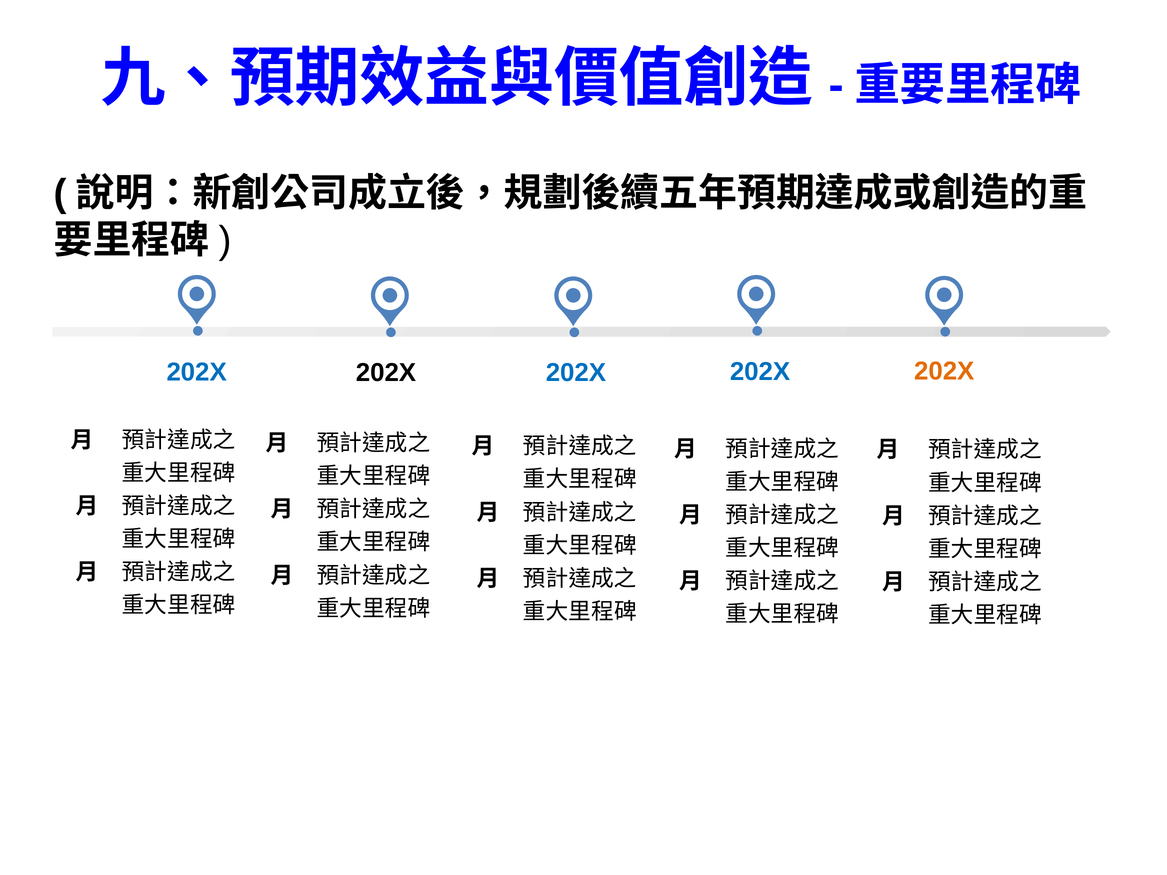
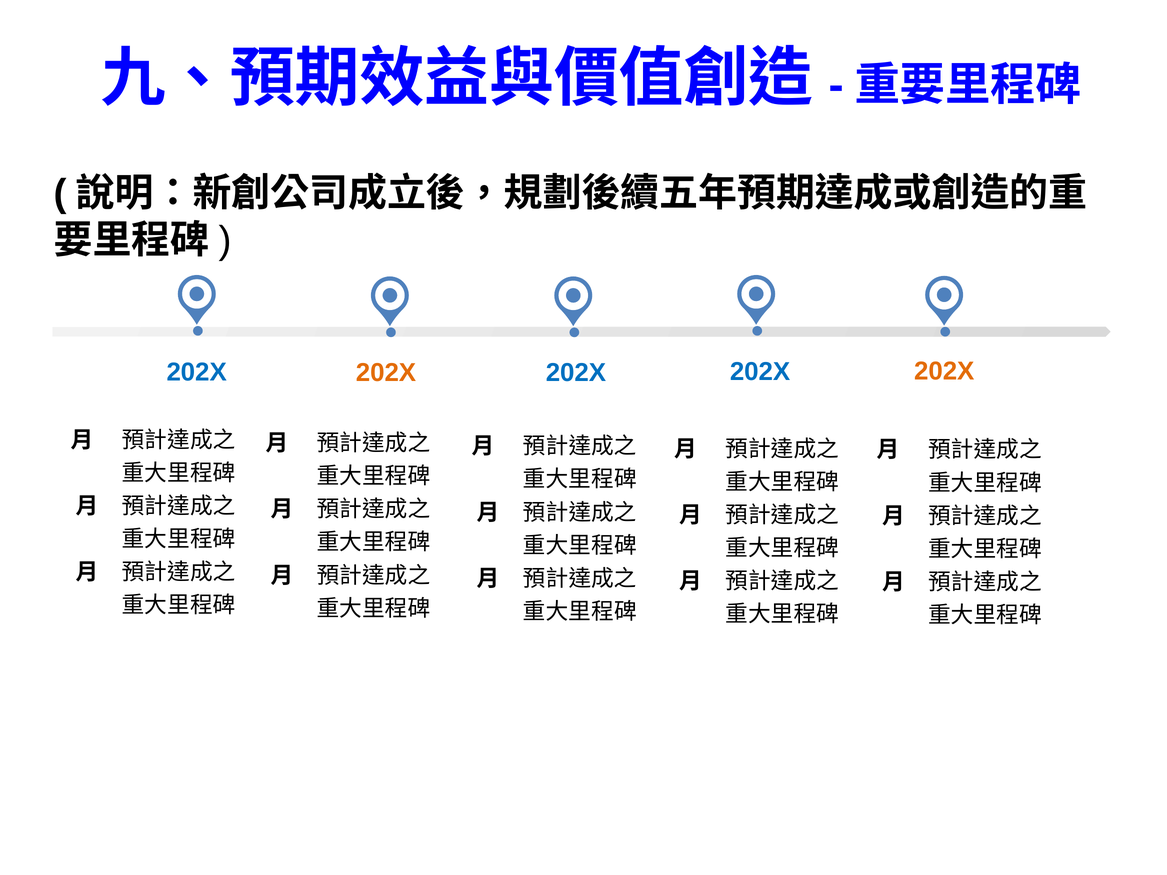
202X at (386, 373) colour: black -> orange
